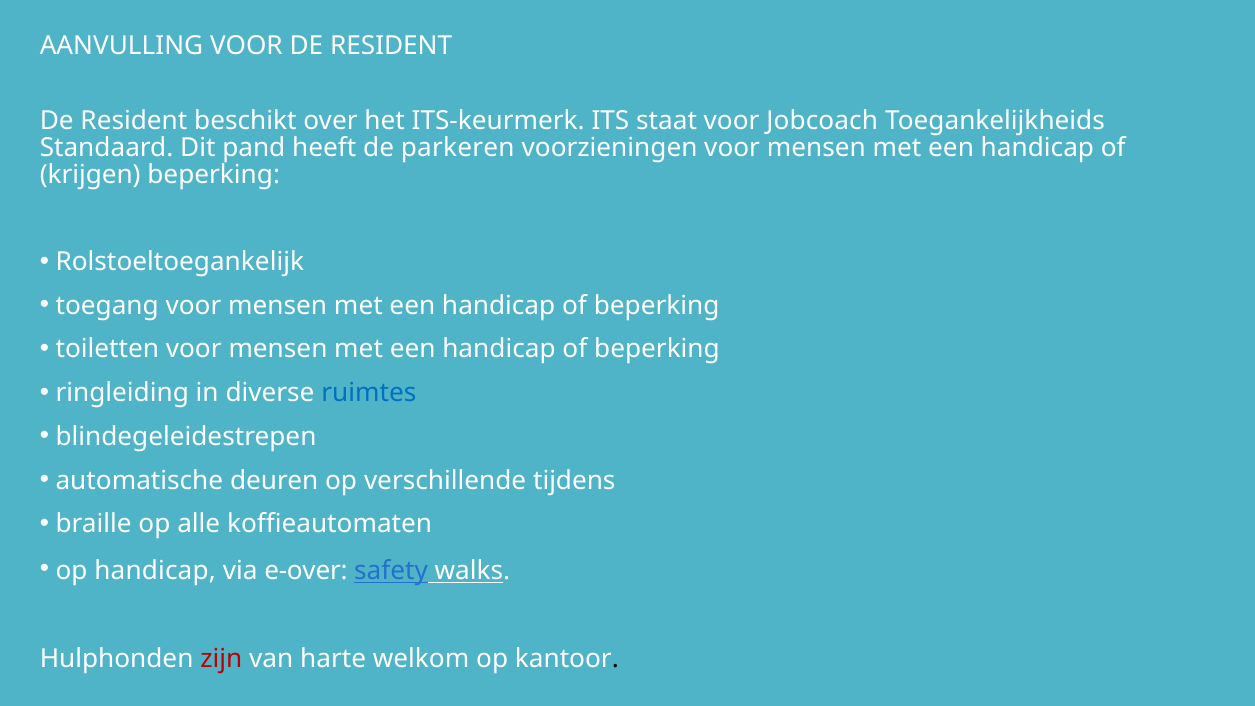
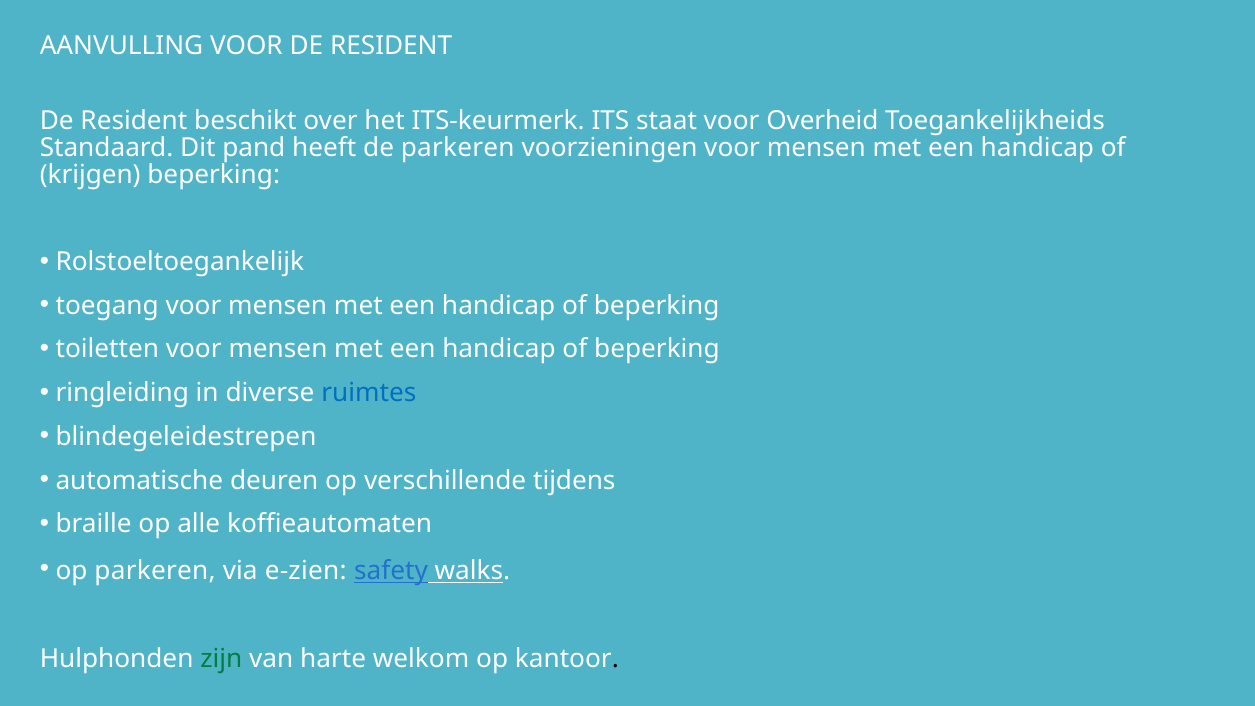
Jobcoach: Jobcoach -> Overheid
op handicap: handicap -> parkeren
e-over: e-over -> e-zien
zijn colour: red -> green
